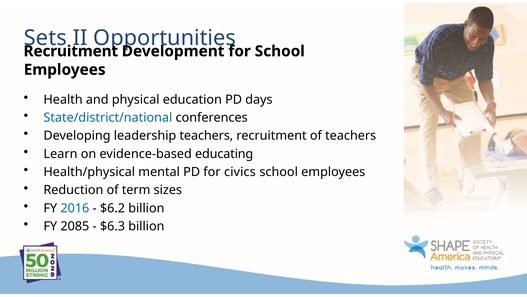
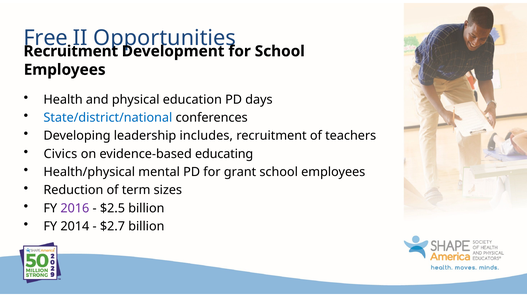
Sets: Sets -> Free
leadership teachers: teachers -> includes
Learn: Learn -> Civics
civics: civics -> grant
2016 colour: blue -> purple
$6.2: $6.2 -> $2.5
2085: 2085 -> 2014
$6.3: $6.3 -> $2.7
